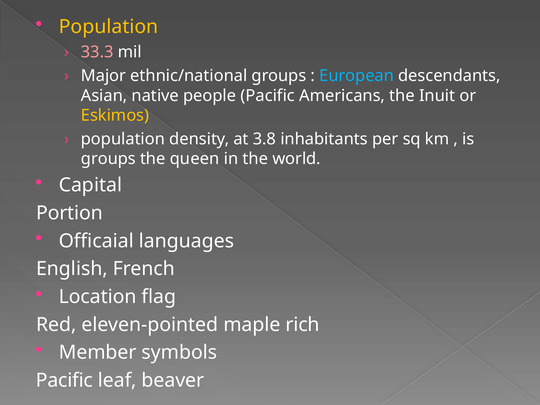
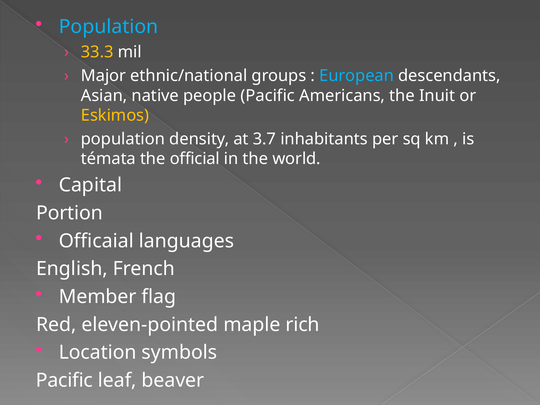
Population at (109, 27) colour: yellow -> light blue
33.3 colour: pink -> yellow
3.8: 3.8 -> 3.7
groups at (108, 159): groups -> témata
queen: queen -> official
Location: Location -> Member
Member: Member -> Location
